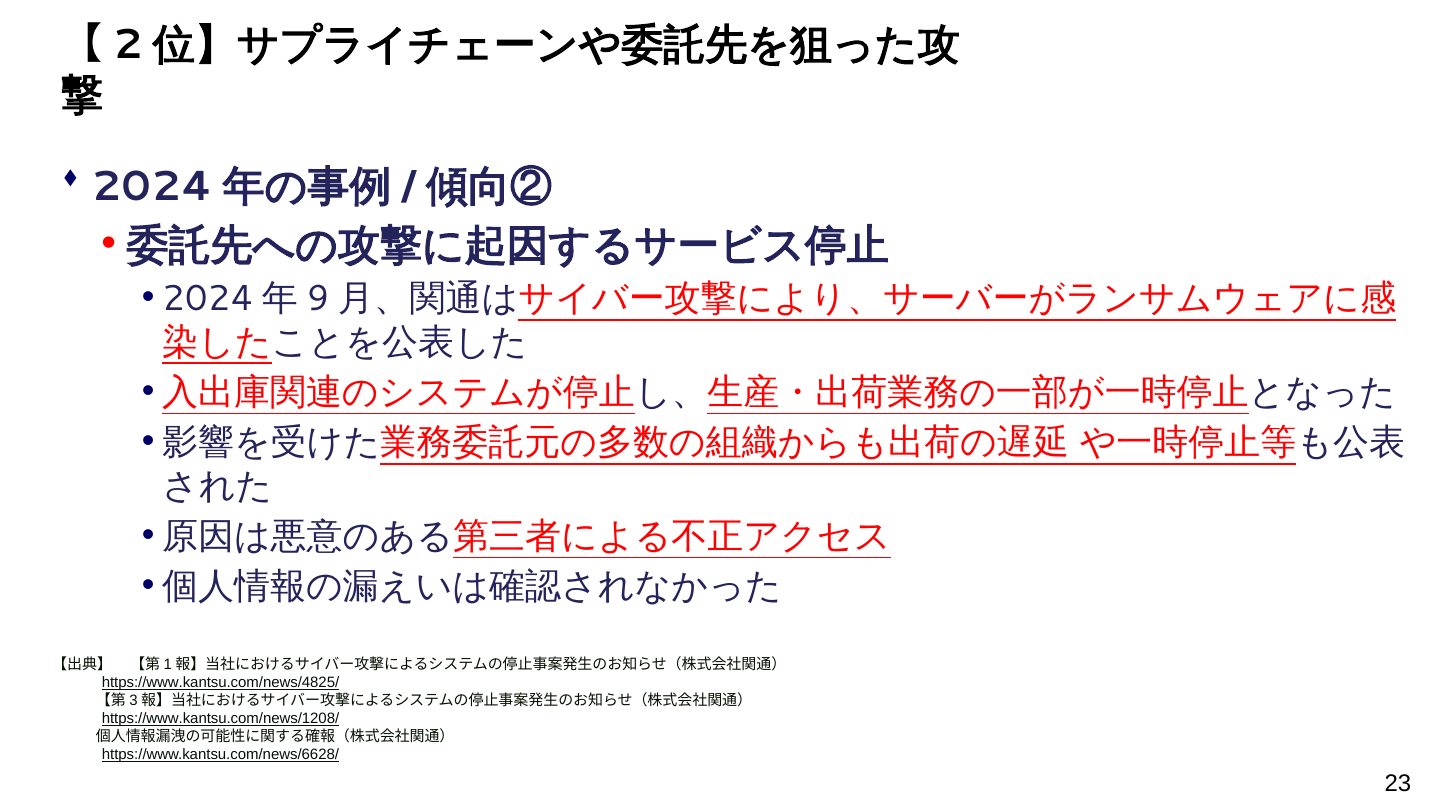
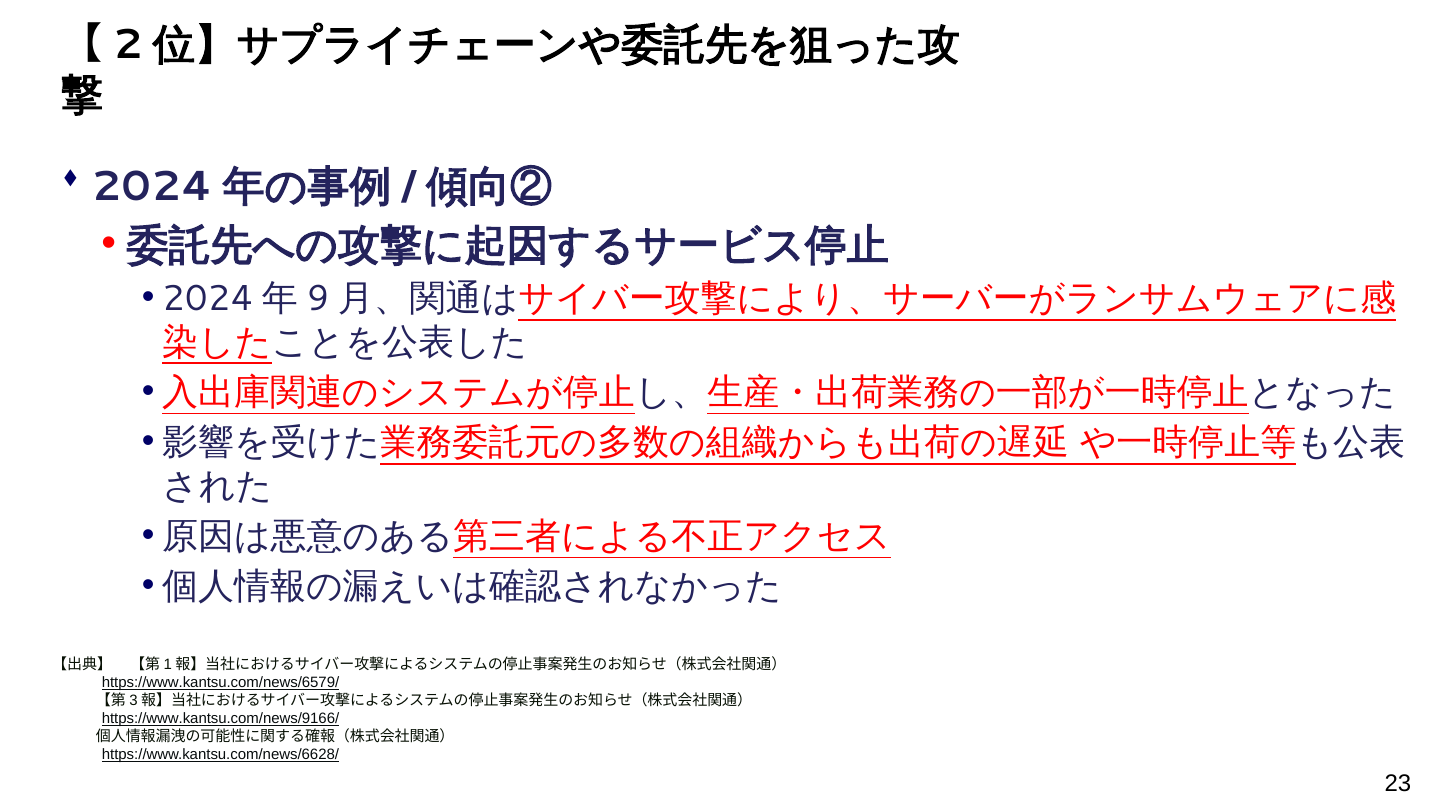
https://www.kantsu.com/news/4825/: https://www.kantsu.com/news/4825/ -> https://www.kantsu.com/news/6579/
https://www.kantsu.com/news/1208/: https://www.kantsu.com/news/1208/ -> https://www.kantsu.com/news/9166/
